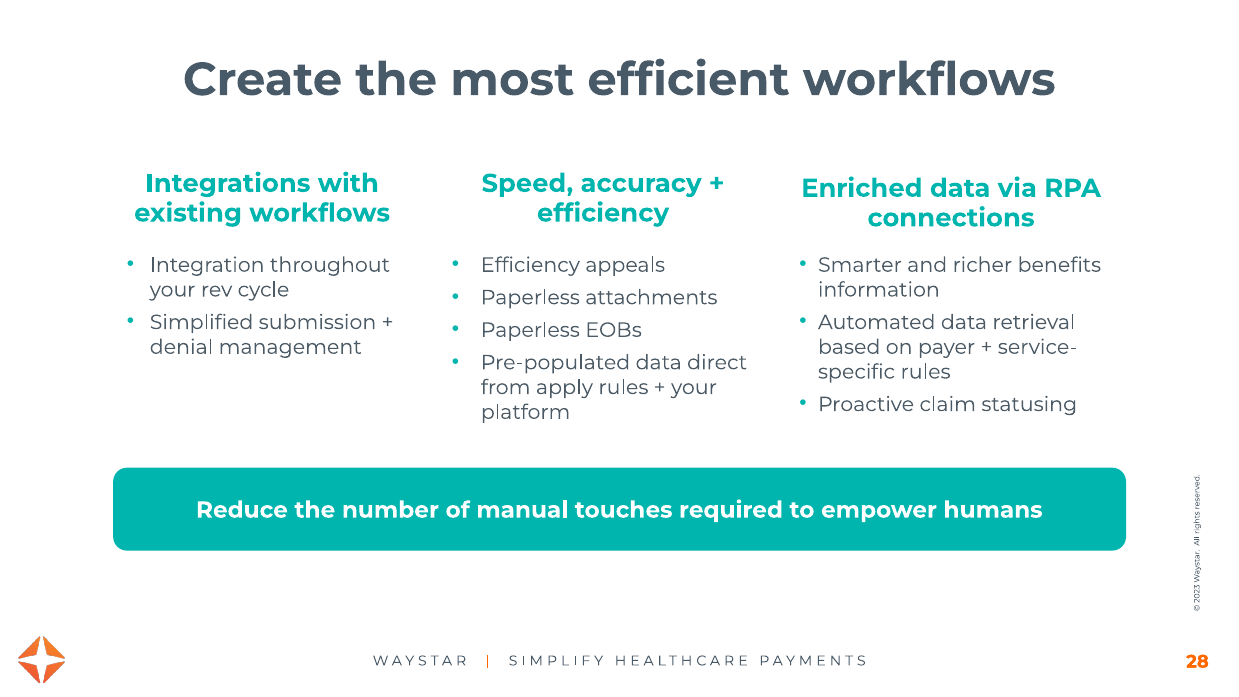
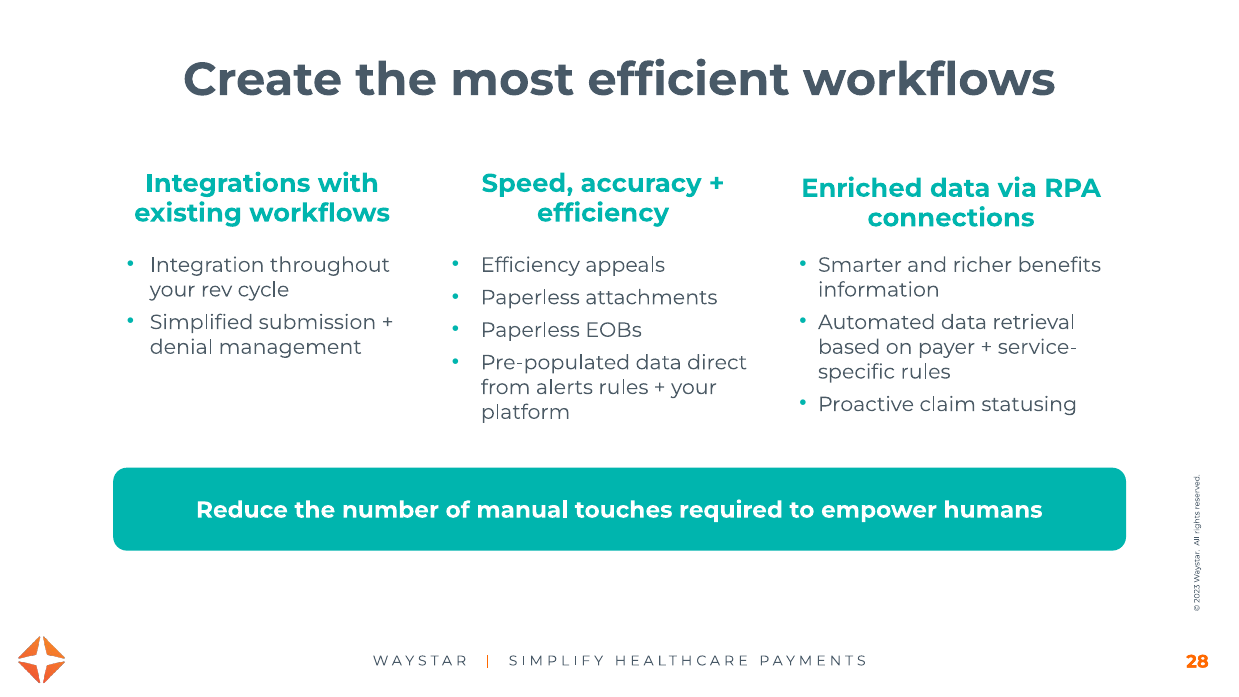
apply: apply -> alerts
